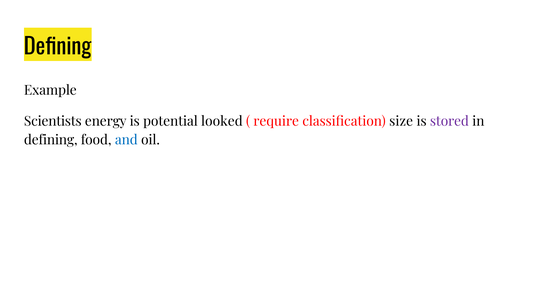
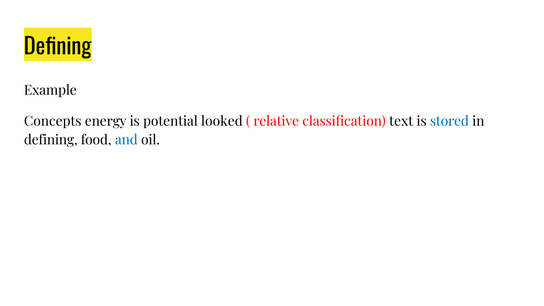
Scientists: Scientists -> Concepts
require: require -> relative
size: size -> text
stored colour: purple -> blue
